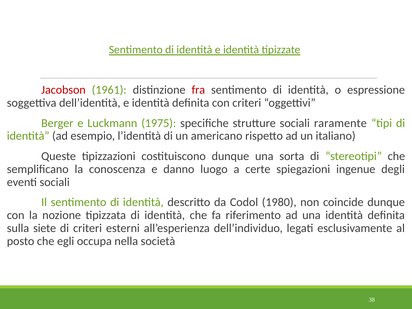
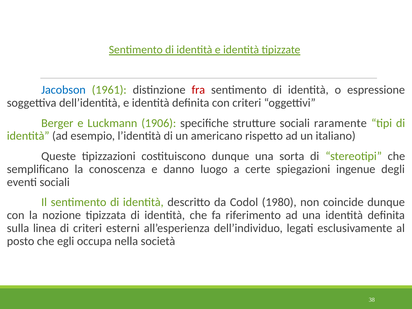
Jacobson colour: red -> blue
1975: 1975 -> 1906
siete: siete -> linea
